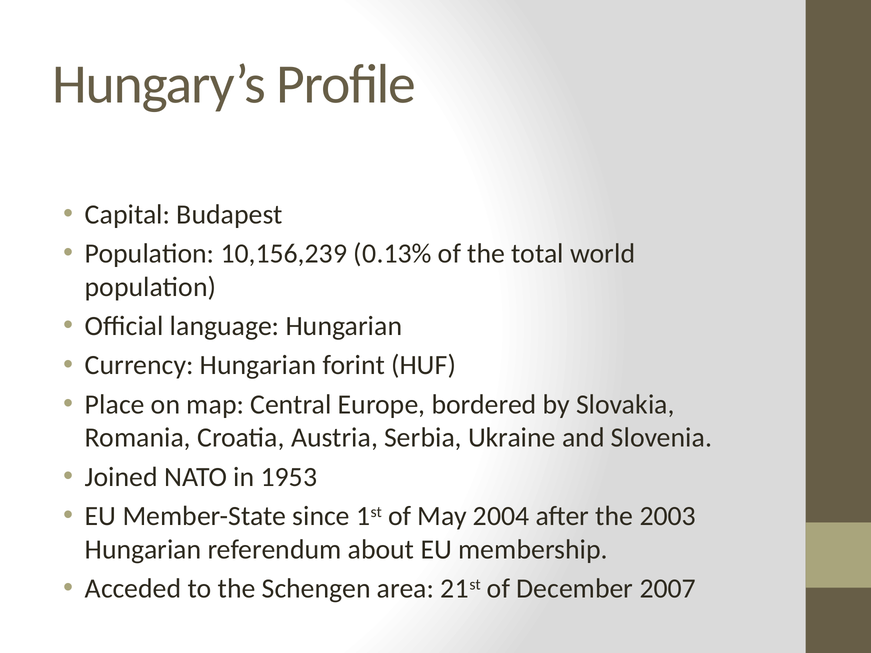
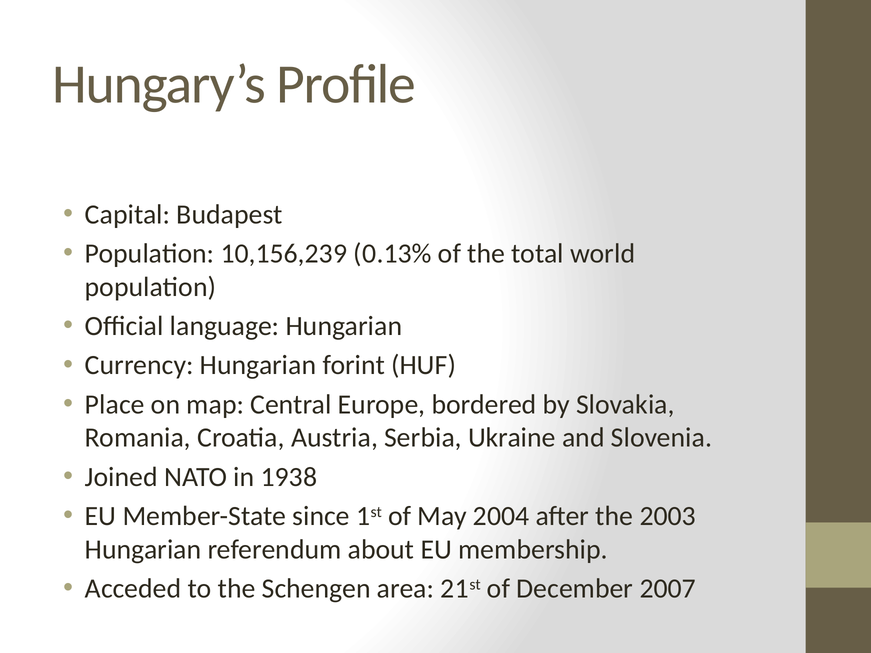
1953: 1953 -> 1938
